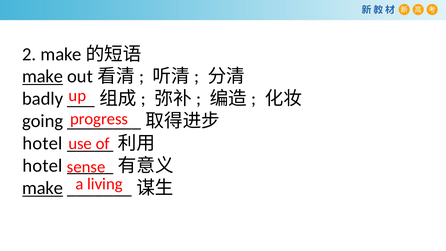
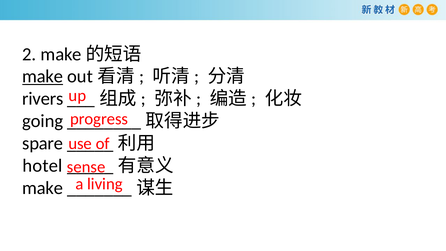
badly: badly -> rivers
hotel at (43, 143): hotel -> spare
make at (43, 188) underline: present -> none
